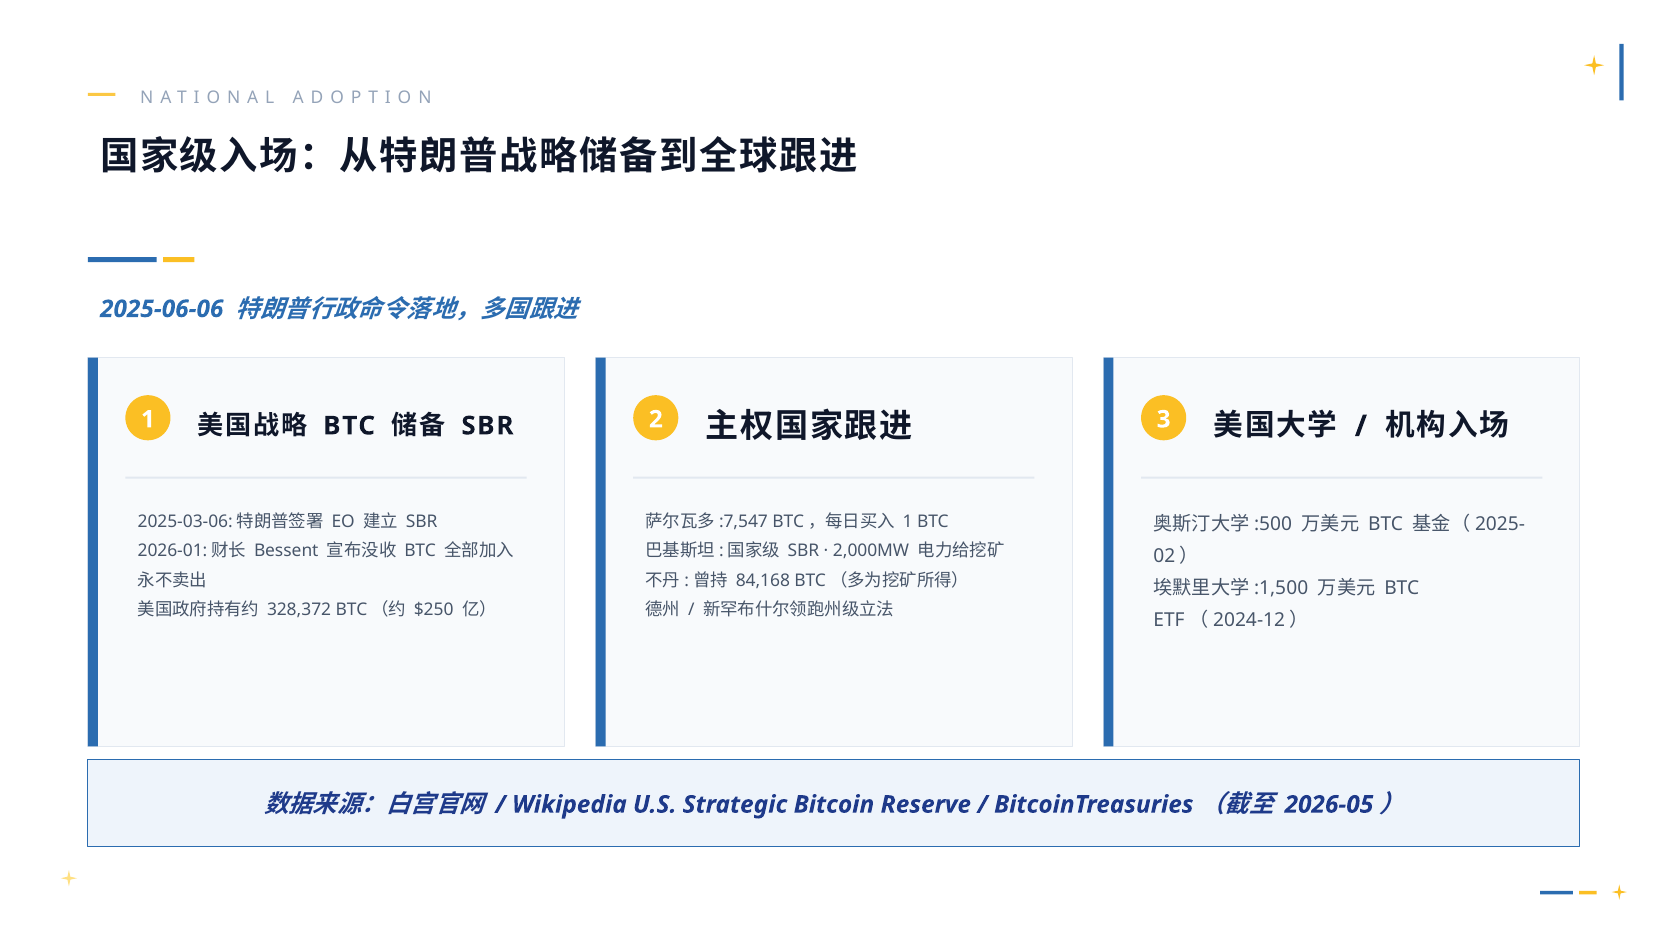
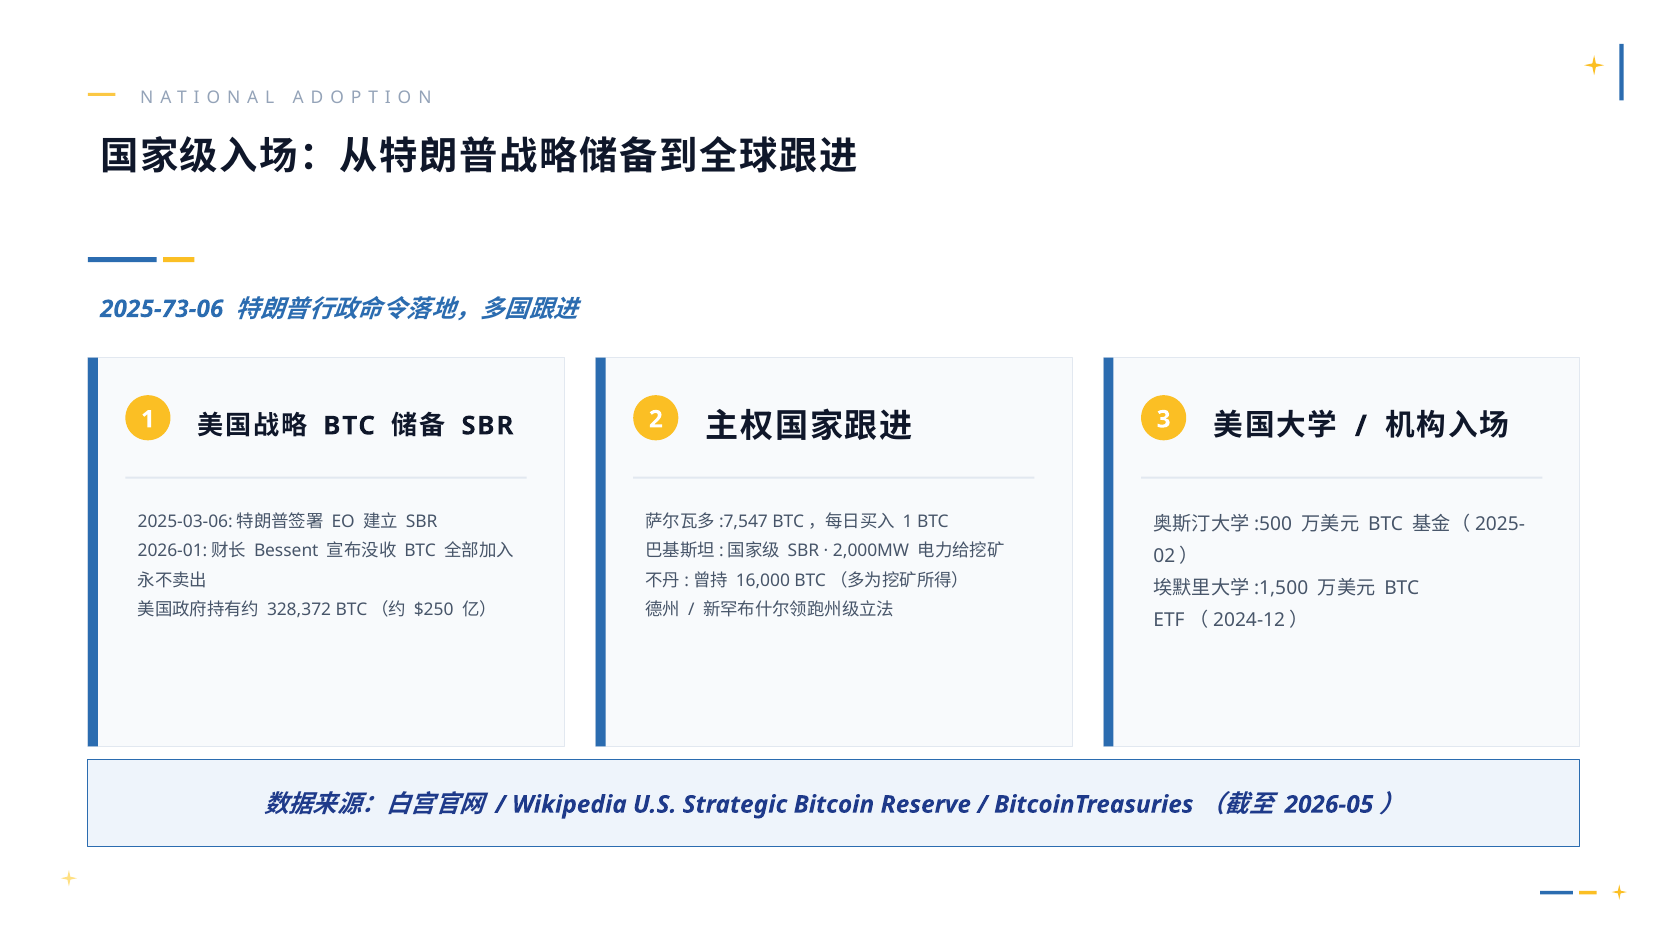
2025-06-06: 2025-06-06 -> 2025-73-06
84,168: 84,168 -> 16,000
